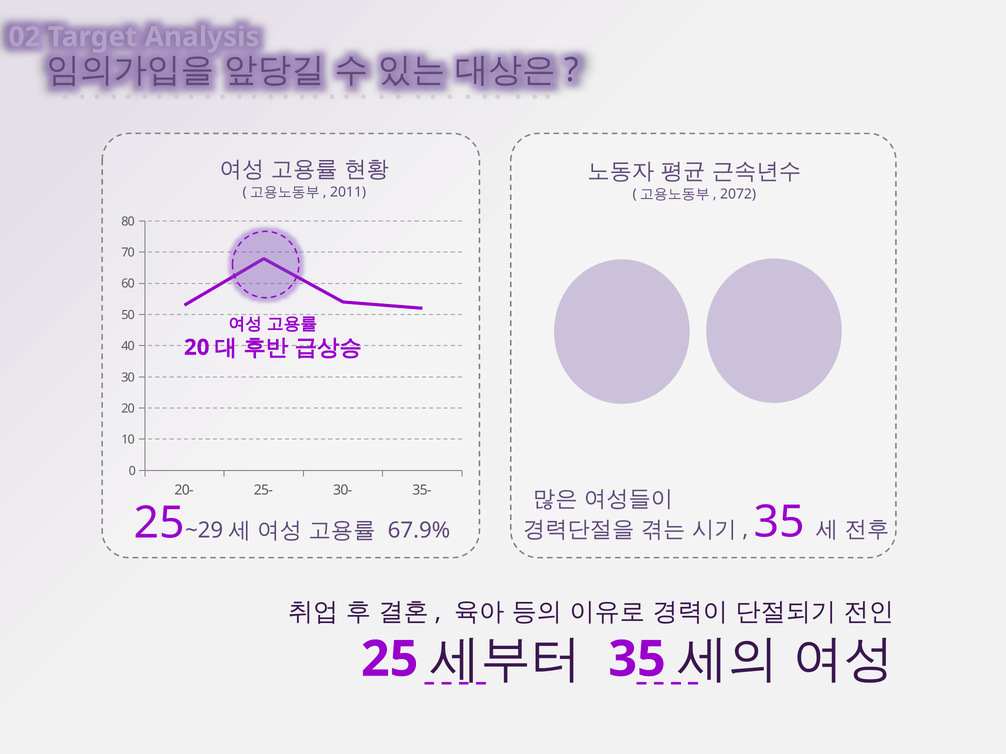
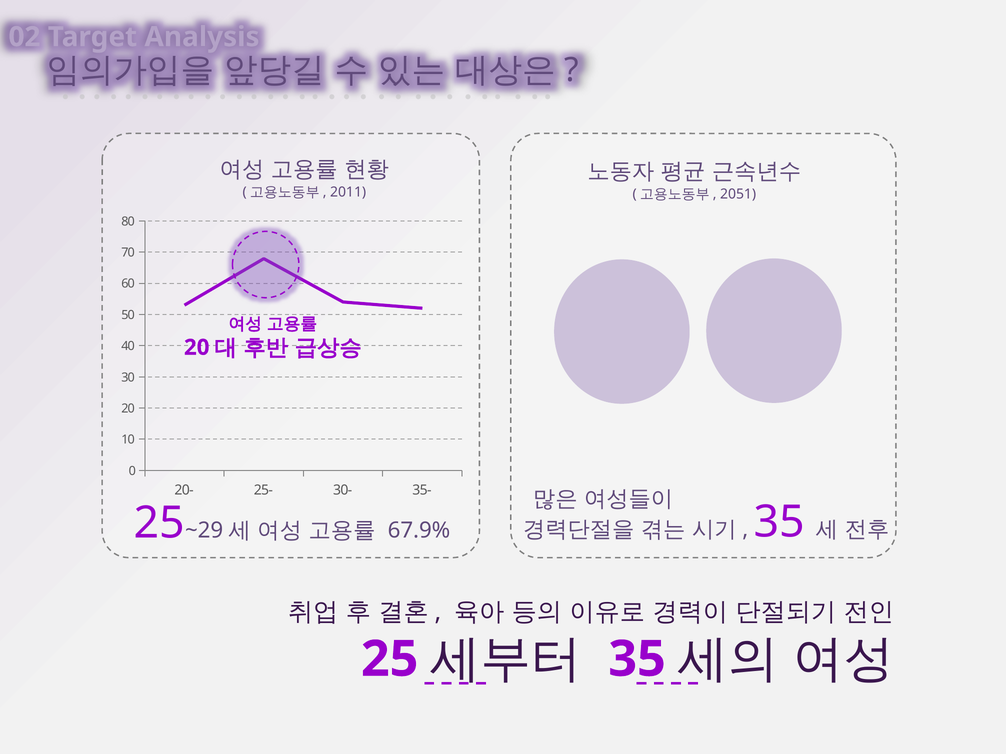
2072: 2072 -> 2051
